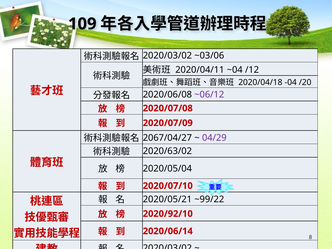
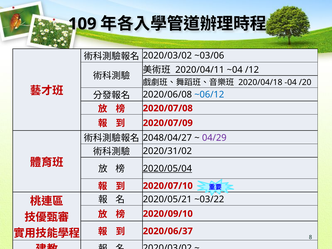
~06/12 colour: purple -> blue
2067/04/27: 2067/04/27 -> 2048/04/27
2020/63/02: 2020/63/02 -> 2020/31/02
2020/05/04 underline: none -> present
~99/22: ~99/22 -> ~03/22
2020/92/10: 2020/92/10 -> 2020/09/10
2020/06/14: 2020/06/14 -> 2020/06/37
